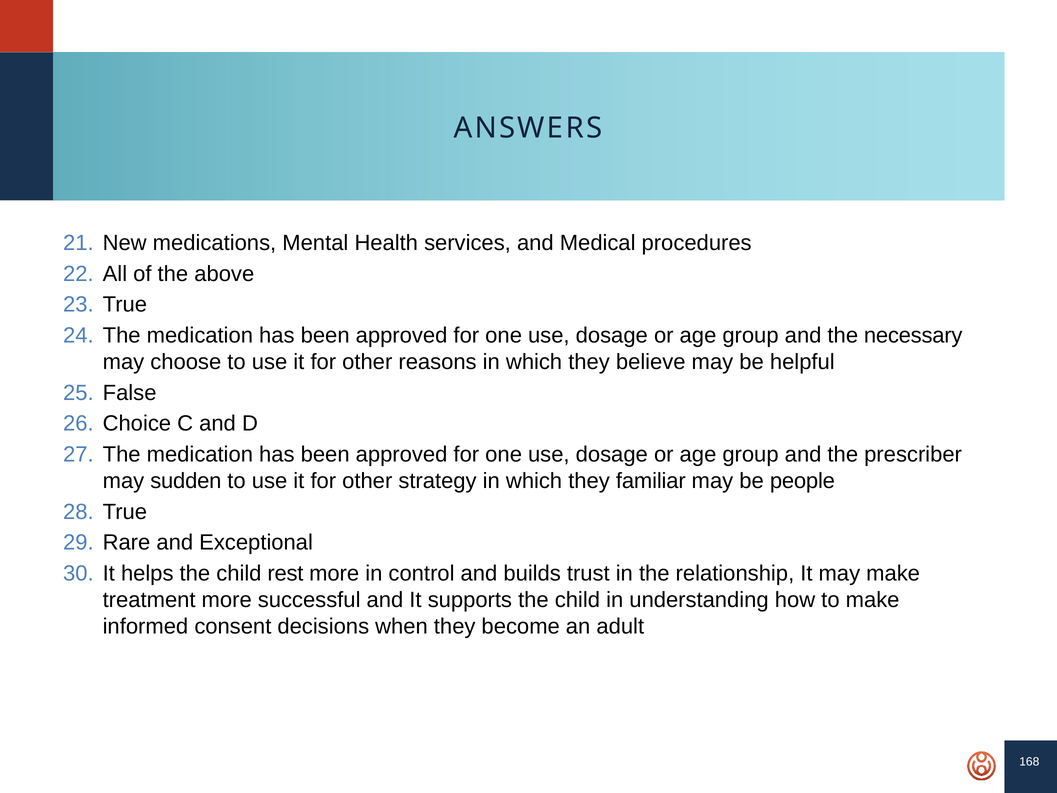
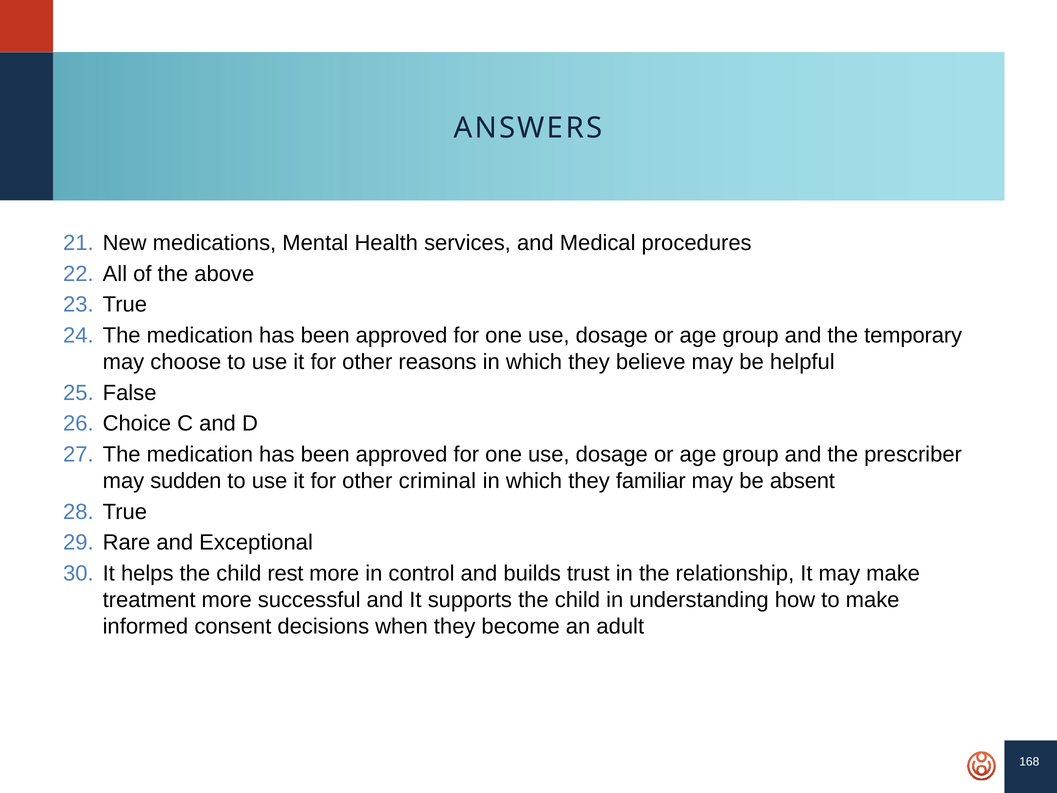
necessary: necessary -> temporary
strategy: strategy -> criminal
people: people -> absent
